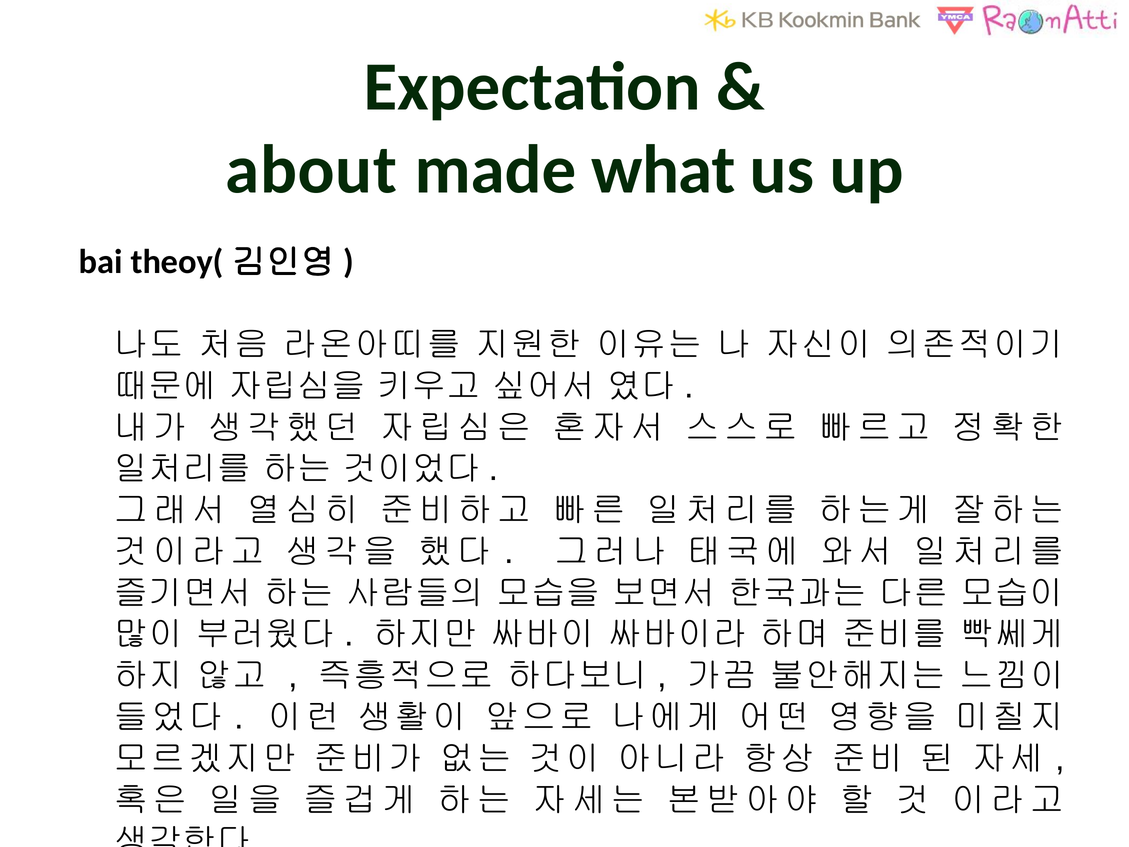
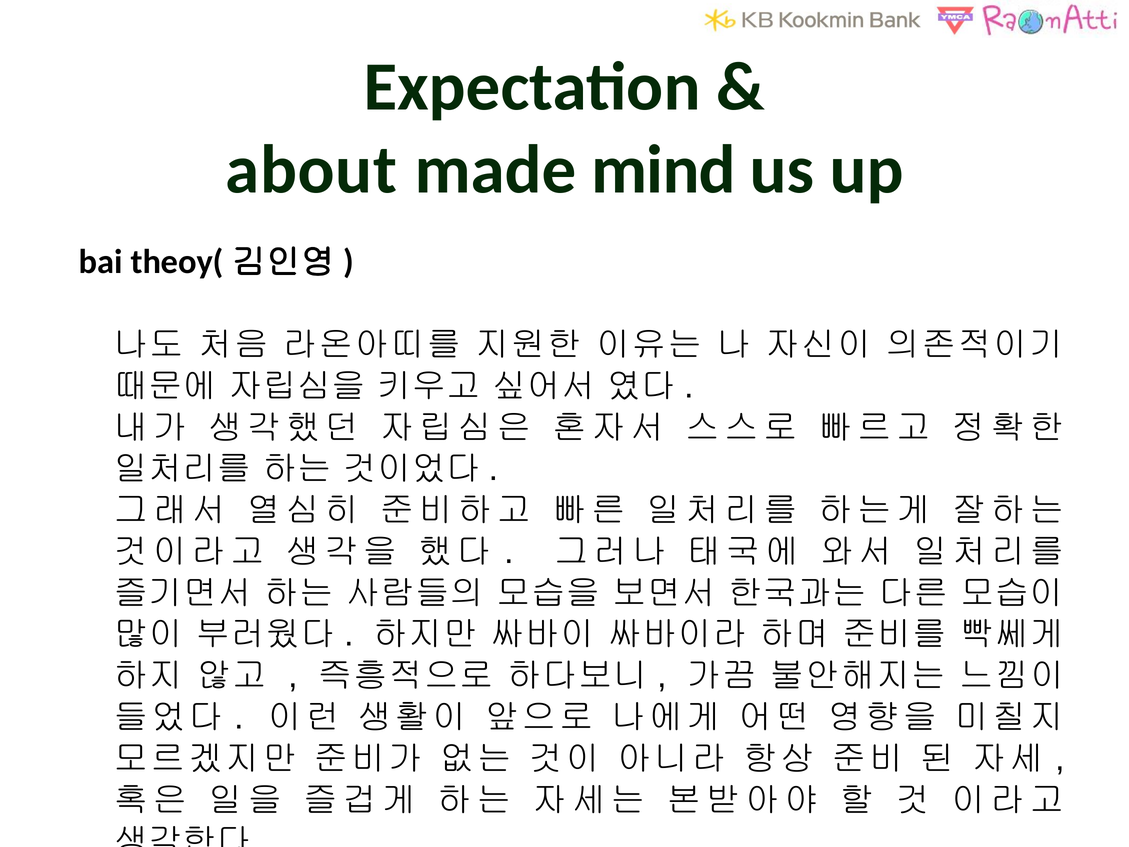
what: what -> mind
